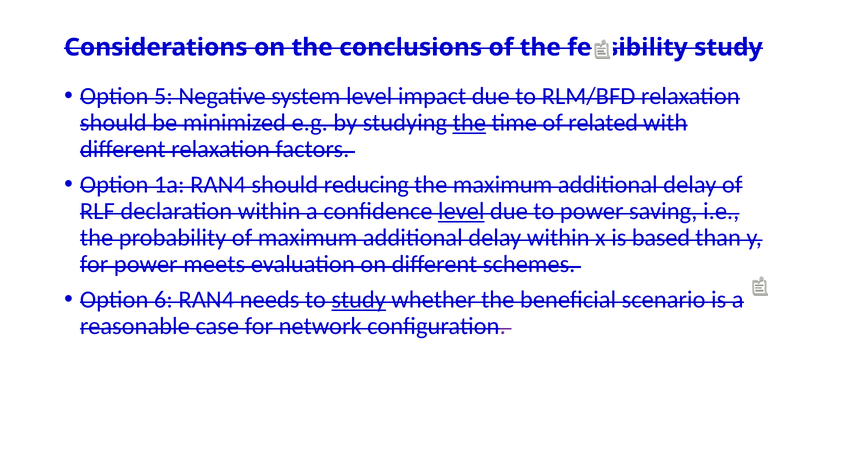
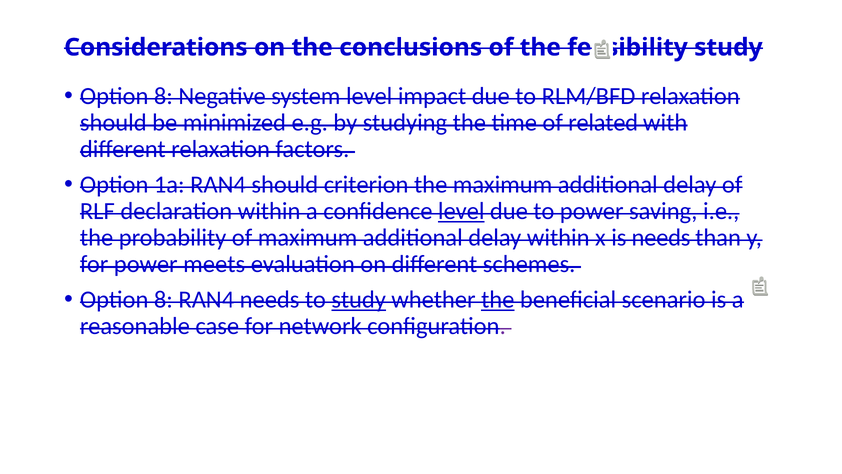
5 at (163, 96): 5 -> 8
the at (469, 123) underline: present -> none
reducing: reducing -> criterion
is based: based -> needs
6 at (163, 299): 6 -> 8
the at (498, 299) underline: none -> present
